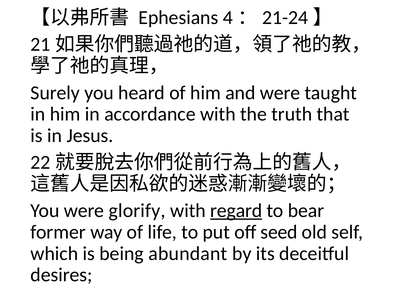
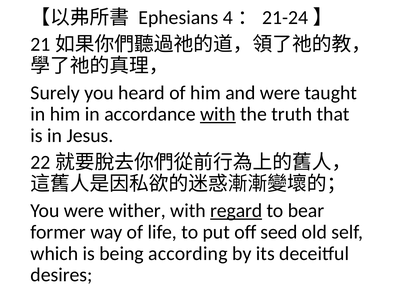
with at (218, 114) underline: none -> present
glorify: glorify -> wither
abundant: abundant -> according
